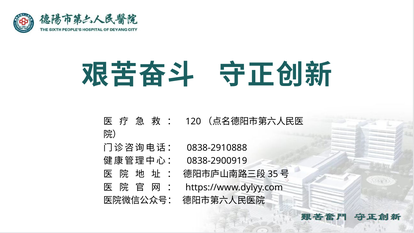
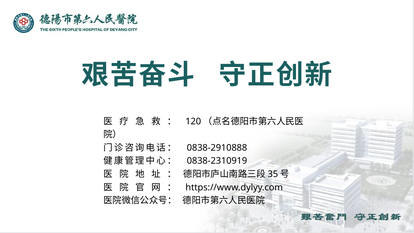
0838-2900919: 0838-2900919 -> 0838-2310919
